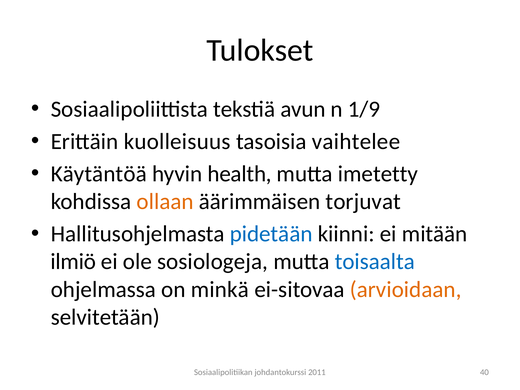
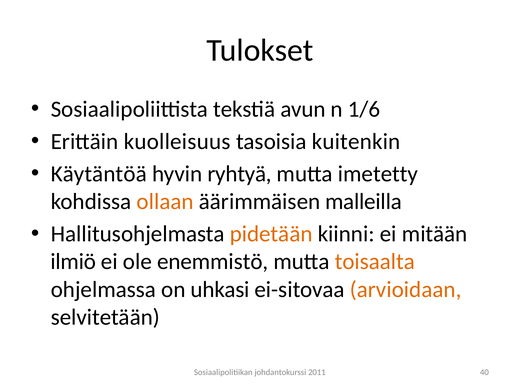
1/9: 1/9 -> 1/6
vaihtelee: vaihtelee -> kuitenkin
health: health -> ryhtyä
torjuvat: torjuvat -> malleilla
pidetään colour: blue -> orange
sosiologeja: sosiologeja -> enemmistö
toisaalta colour: blue -> orange
minkä: minkä -> uhkasi
